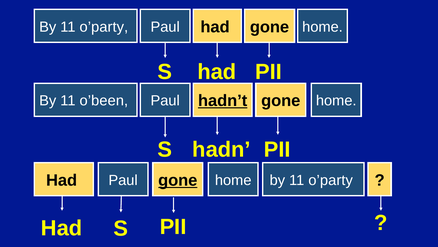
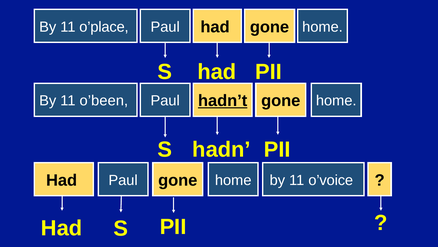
o’party at (104, 27): o’party -> o’place
gone at (178, 180) underline: present -> none
o’party at (331, 180): o’party -> o’voice
